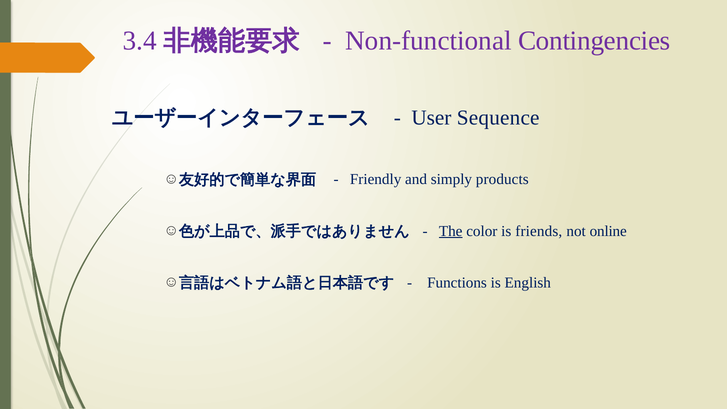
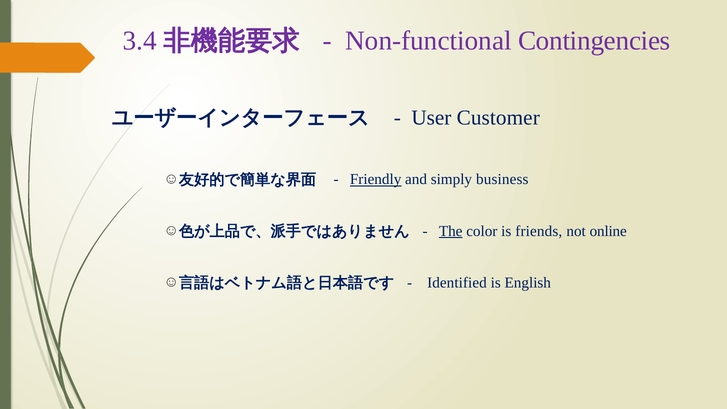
Sequence: Sequence -> Customer
Friendly underline: none -> present
products: products -> business
Functions: Functions -> Identified
